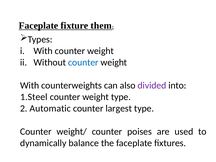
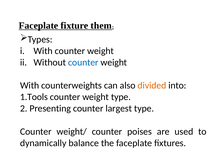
divided colour: purple -> orange
1.Steel: 1.Steel -> 1.Tools
Automatic: Automatic -> Presenting
